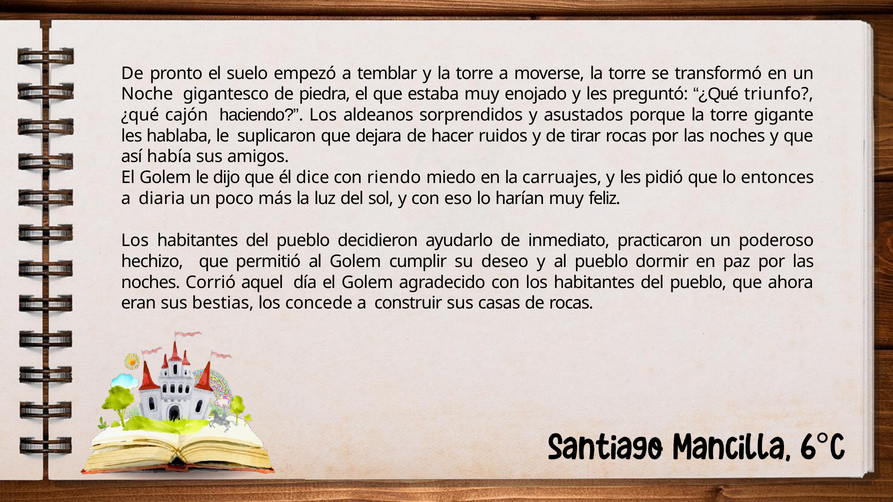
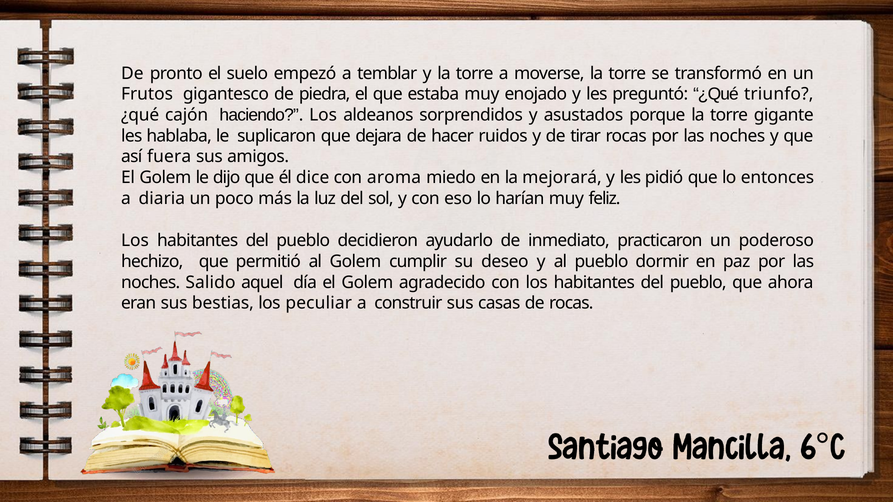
Noche: Noche -> Frutos
había: había -> fuera
riendo: riendo -> aroma
carruajes: carruajes -> mejorará
Corrió: Corrió -> Salido
concede: concede -> peculiar
